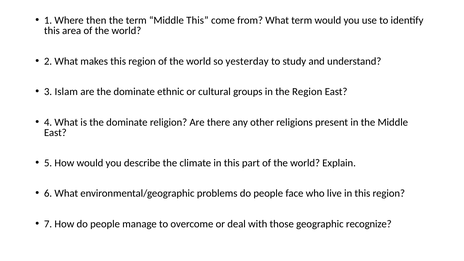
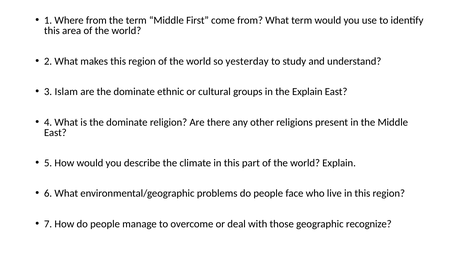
Where then: then -> from
Middle This: This -> First
the Region: Region -> Explain
